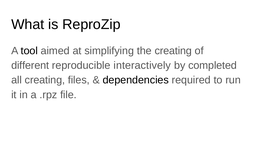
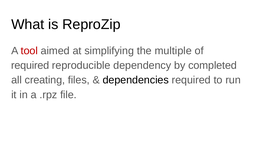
tool colour: black -> red
the creating: creating -> multiple
different at (30, 66): different -> required
interactively: interactively -> dependency
